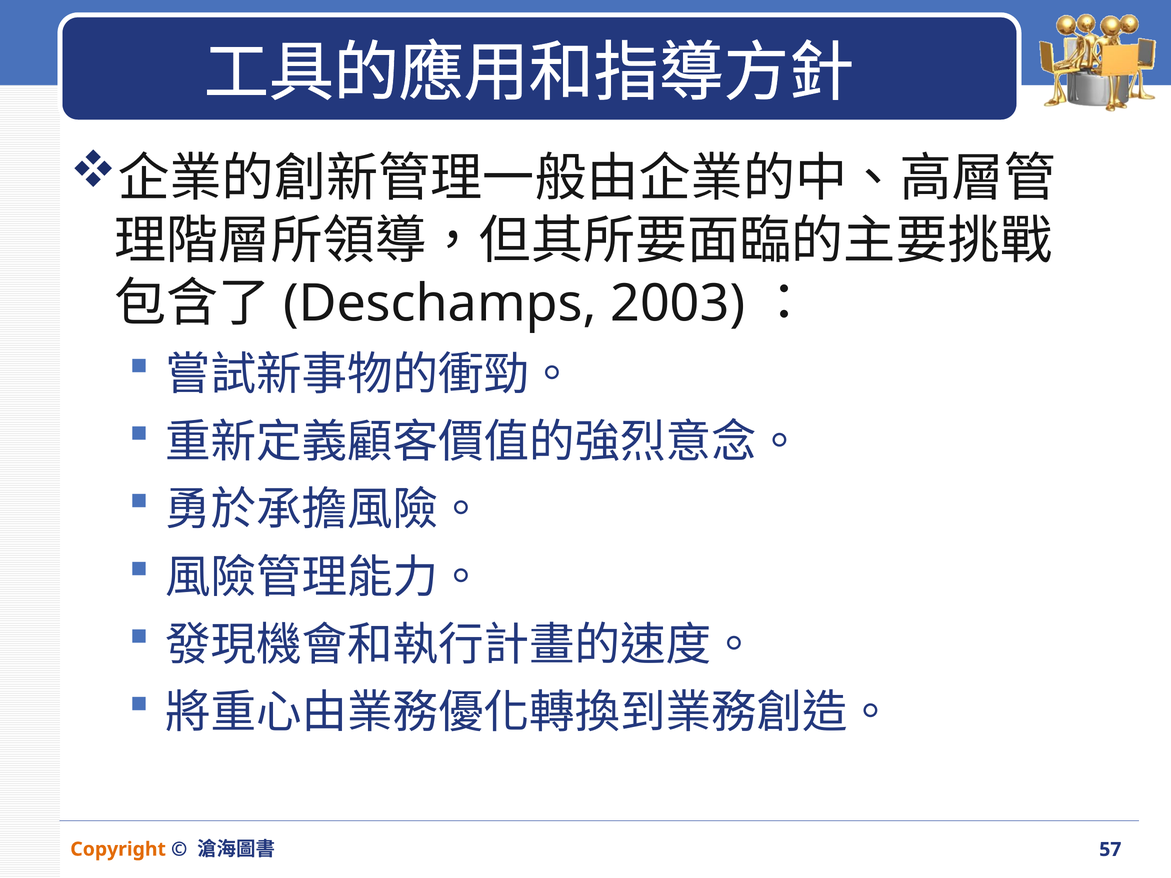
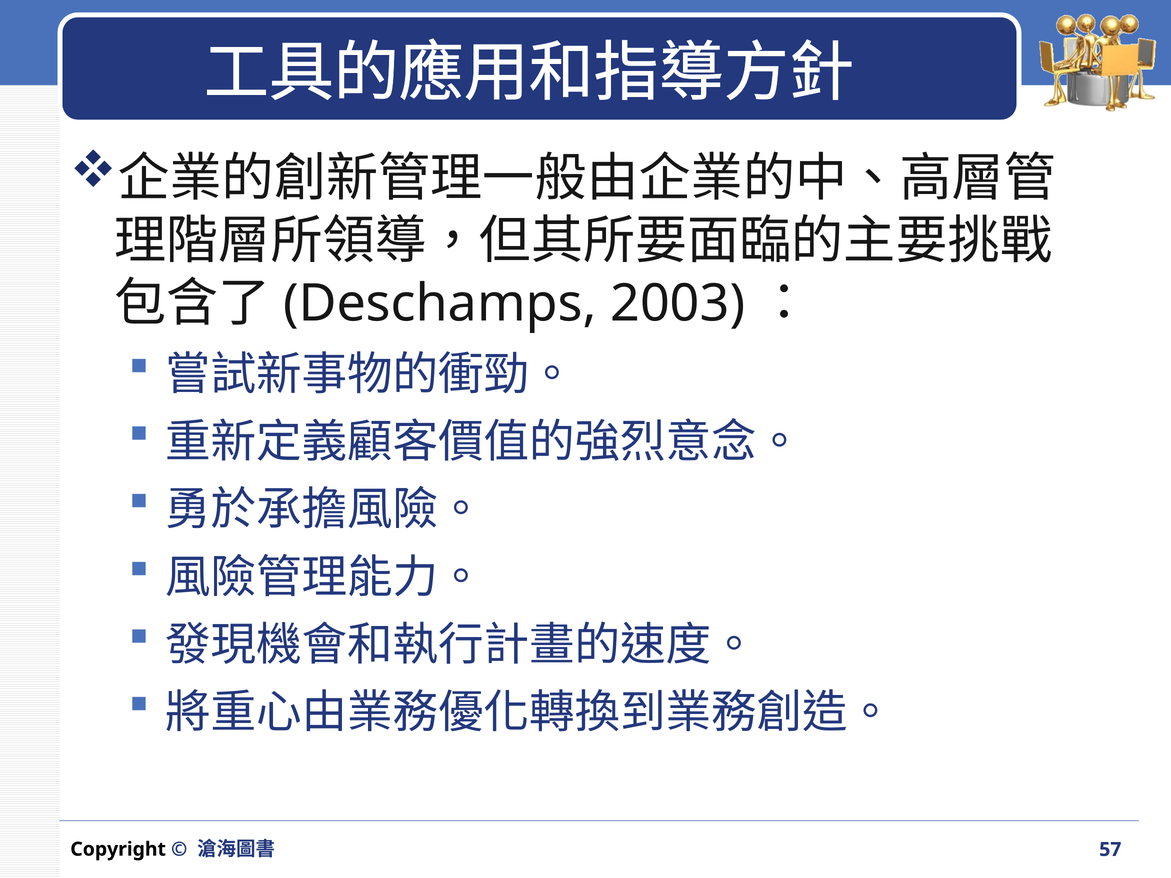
Copyright colour: orange -> black
